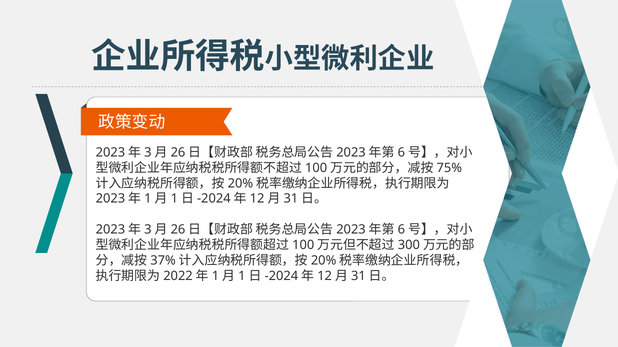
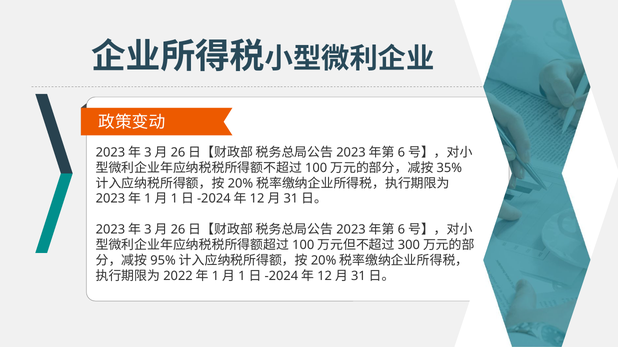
75%: 75% -> 35%
37%: 37% -> 95%
